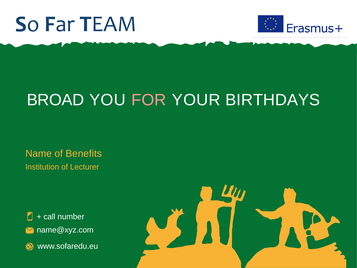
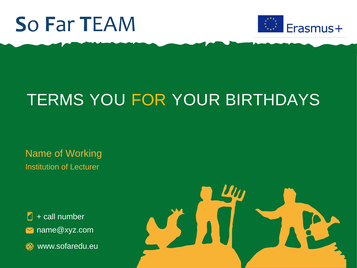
BROAD: BROAD -> TERMS
FOR colour: pink -> yellow
Benefits: Benefits -> Working
